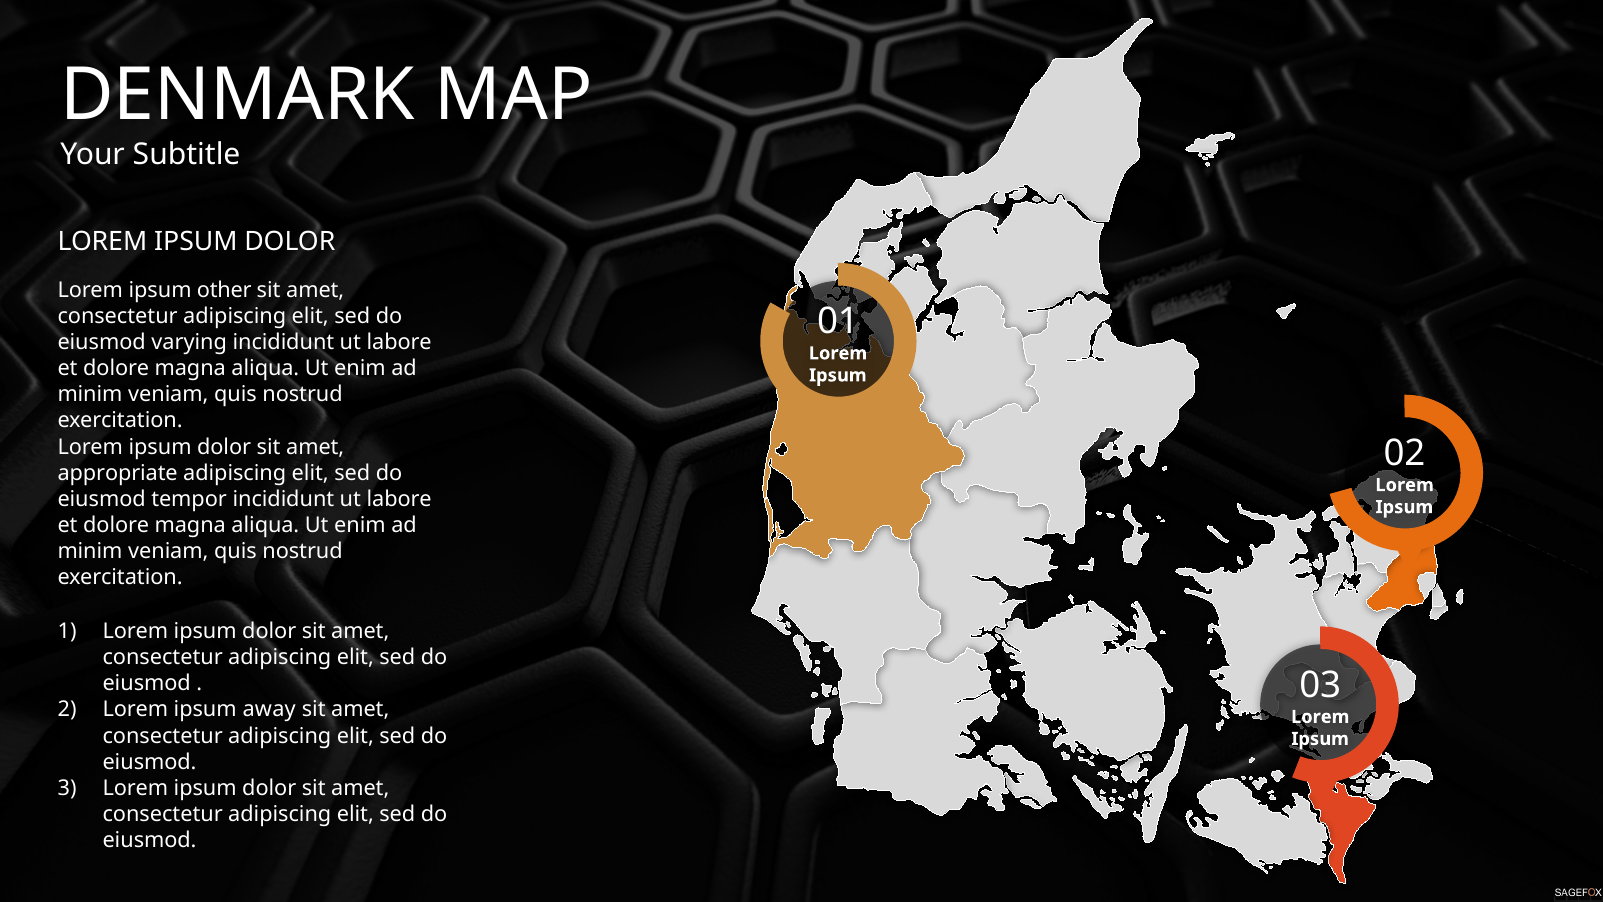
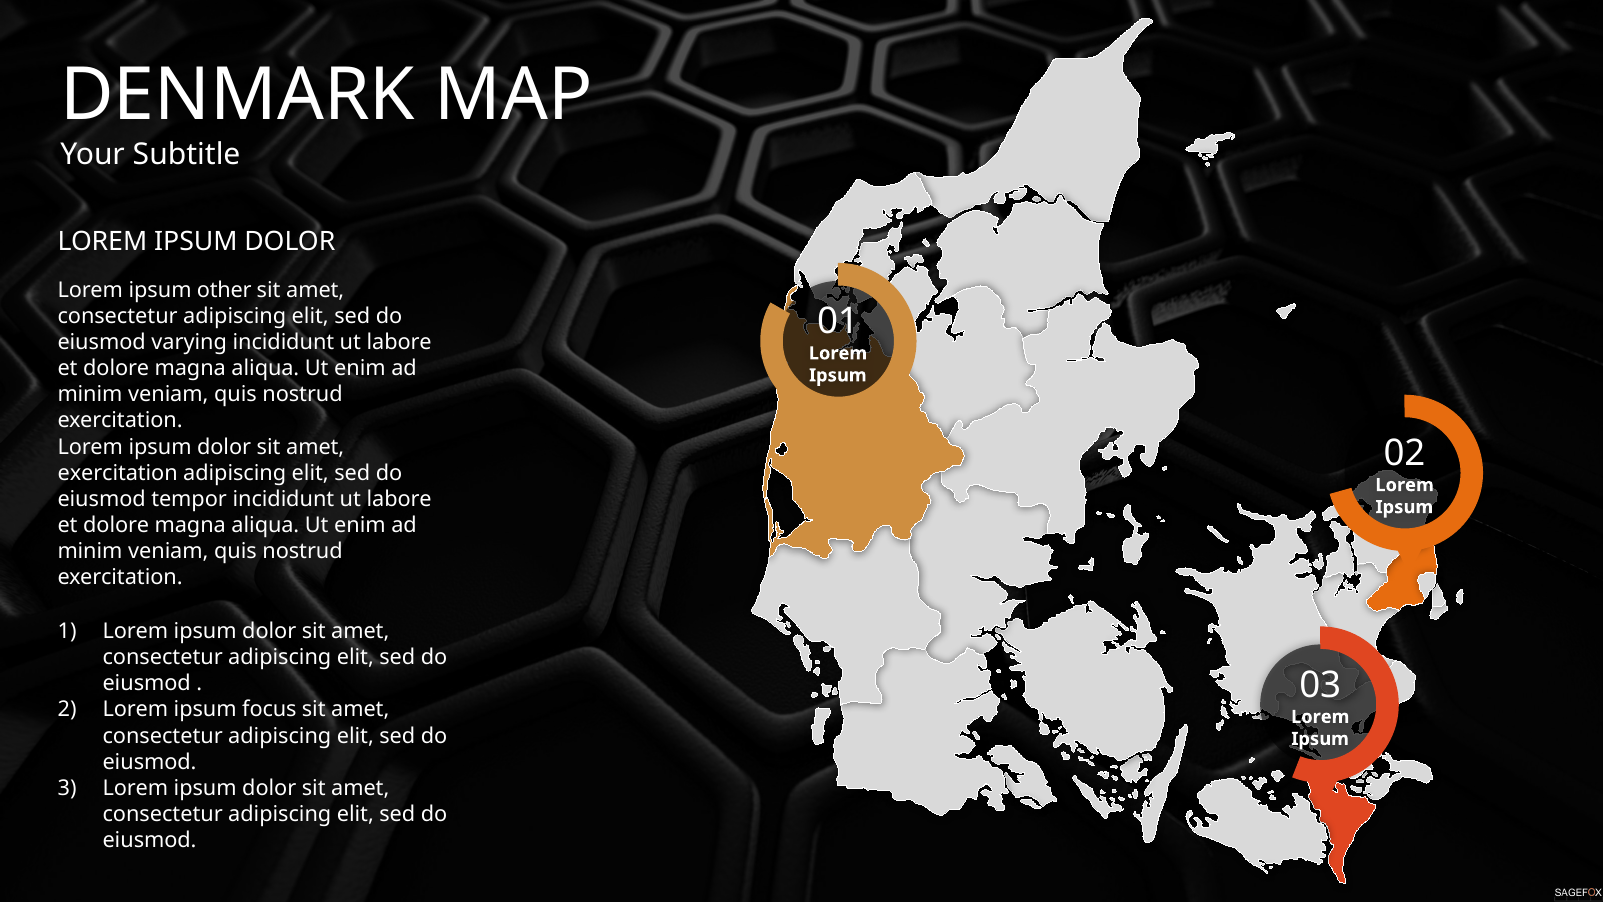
appropriate at (118, 473): appropriate -> exercitation
away: away -> focus
